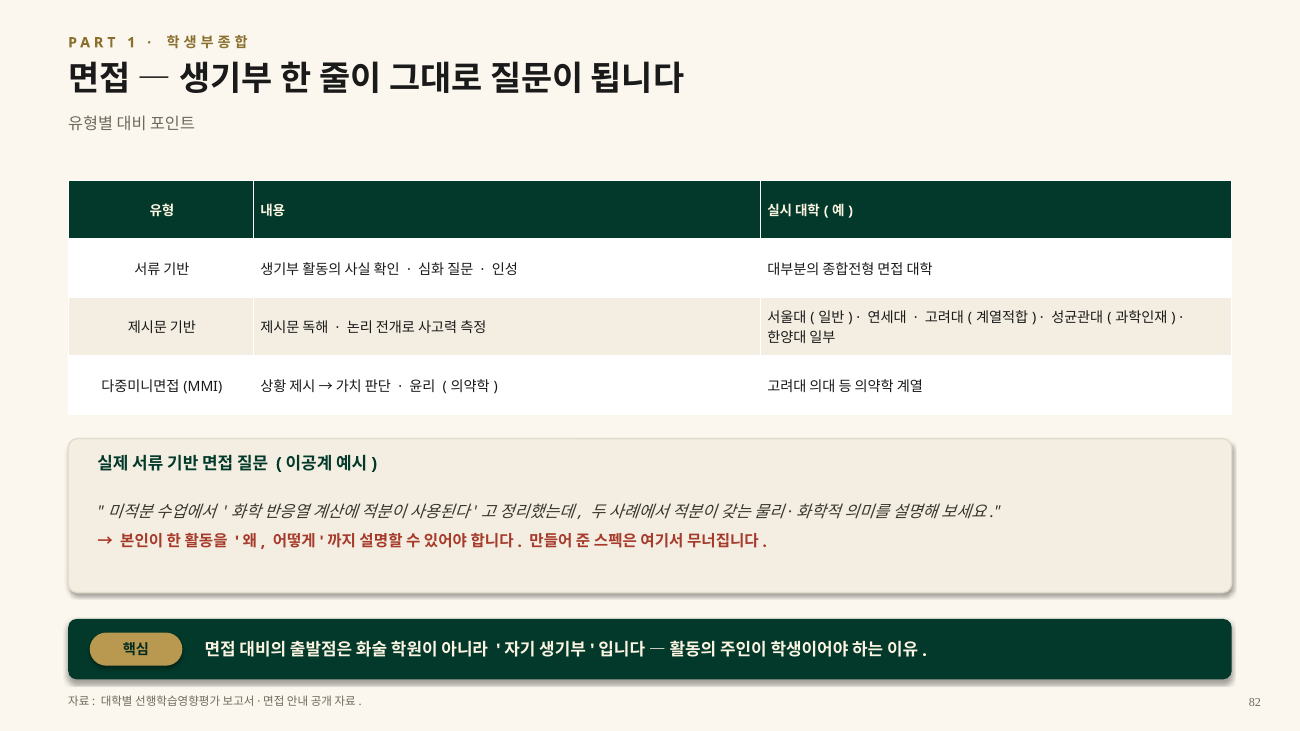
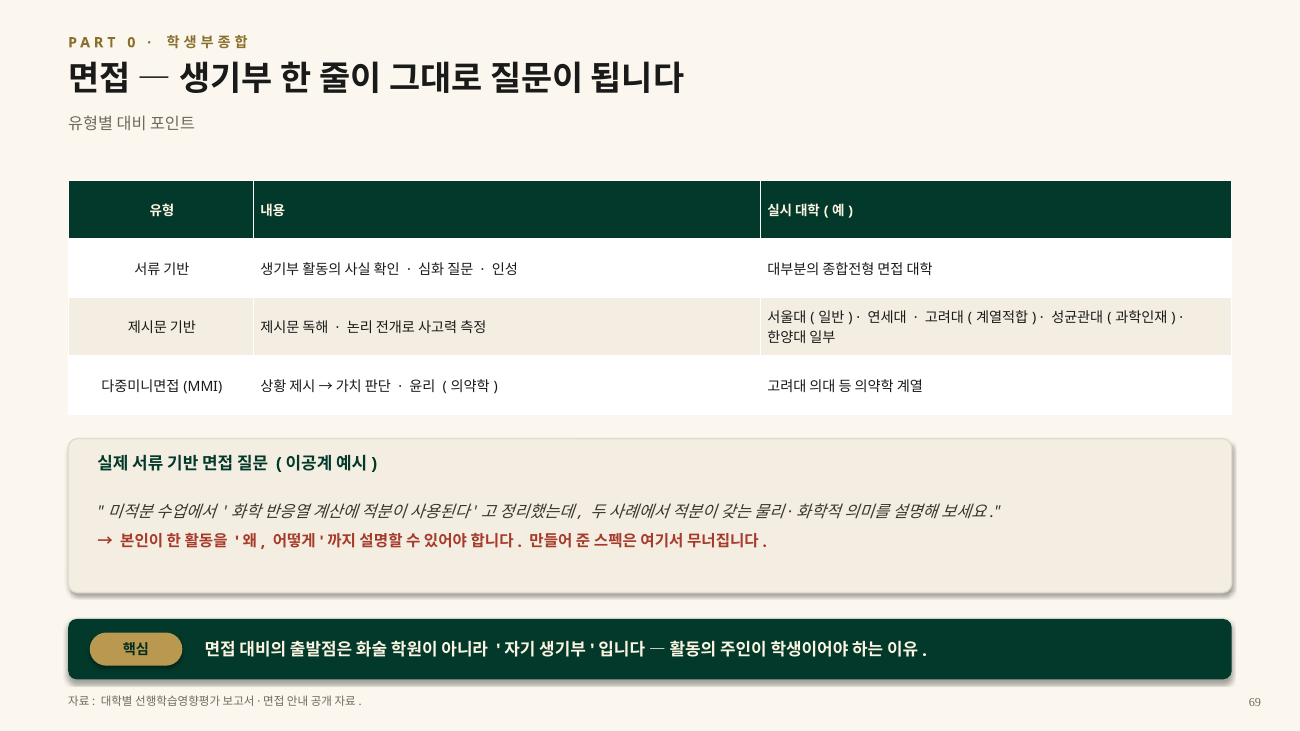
1: 1 -> 0
82: 82 -> 69
